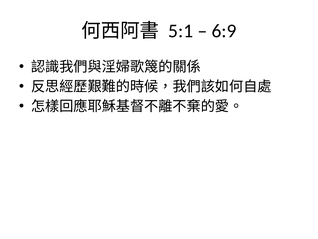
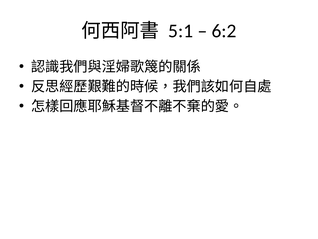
6:9: 6:9 -> 6:2
